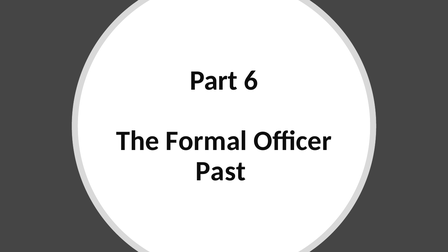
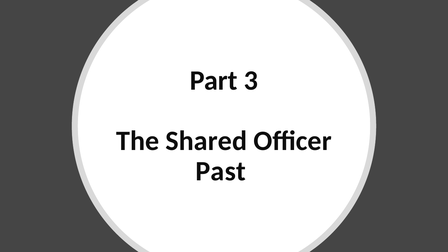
6: 6 -> 3
Formal: Formal -> Shared
